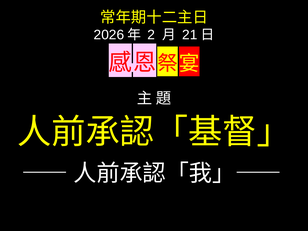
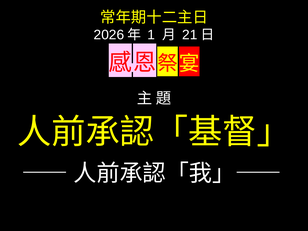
2: 2 -> 1
